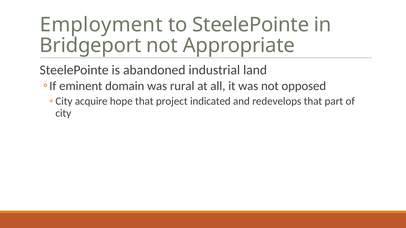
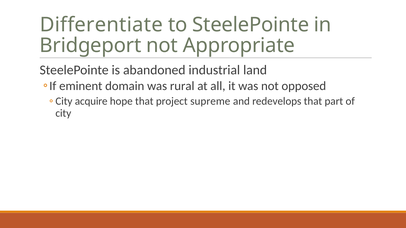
Employment: Employment -> Differentiate
indicated: indicated -> supreme
